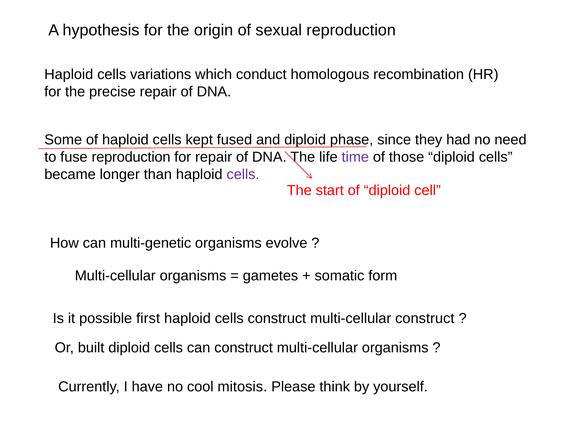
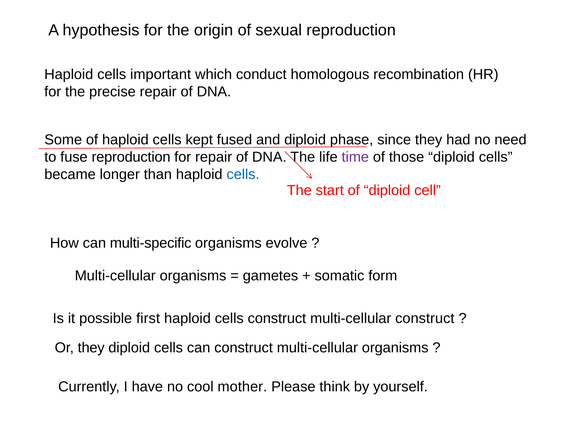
variations: variations -> important
cells at (243, 175) colour: purple -> blue
multi-genetic: multi-genetic -> multi-specific
Or built: built -> they
mitosis: mitosis -> mother
